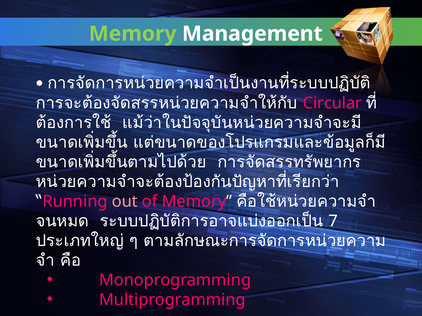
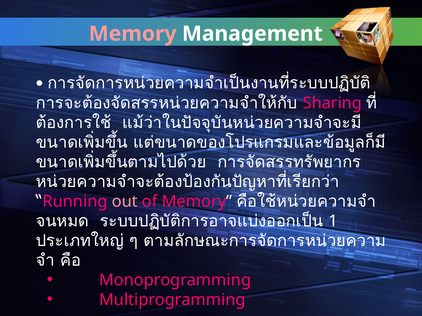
Memory at (133, 34) colour: light green -> pink
Circular: Circular -> Sharing
7: 7 -> 1
